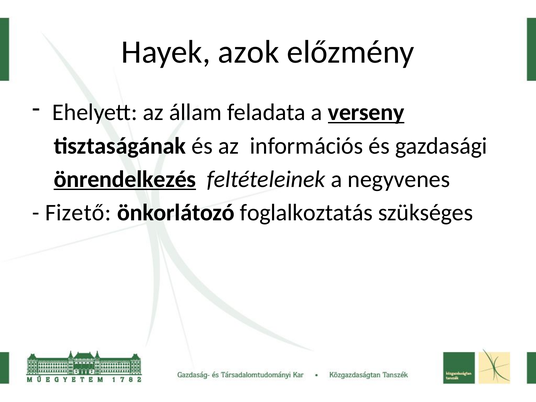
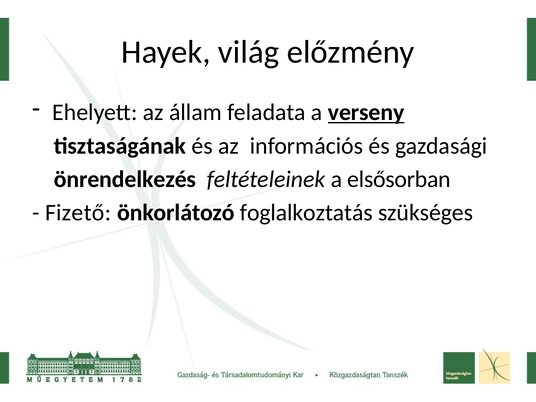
azok: azok -> világ
önrendelkezés underline: present -> none
negyvenes: negyvenes -> elsősorban
